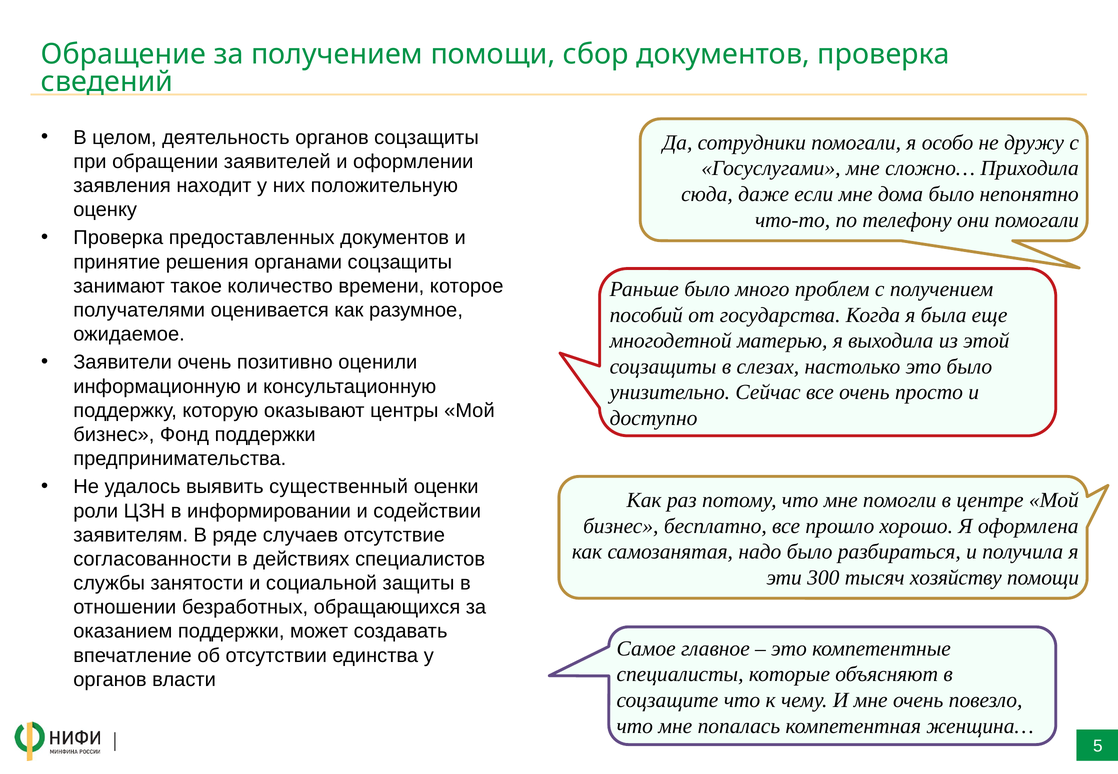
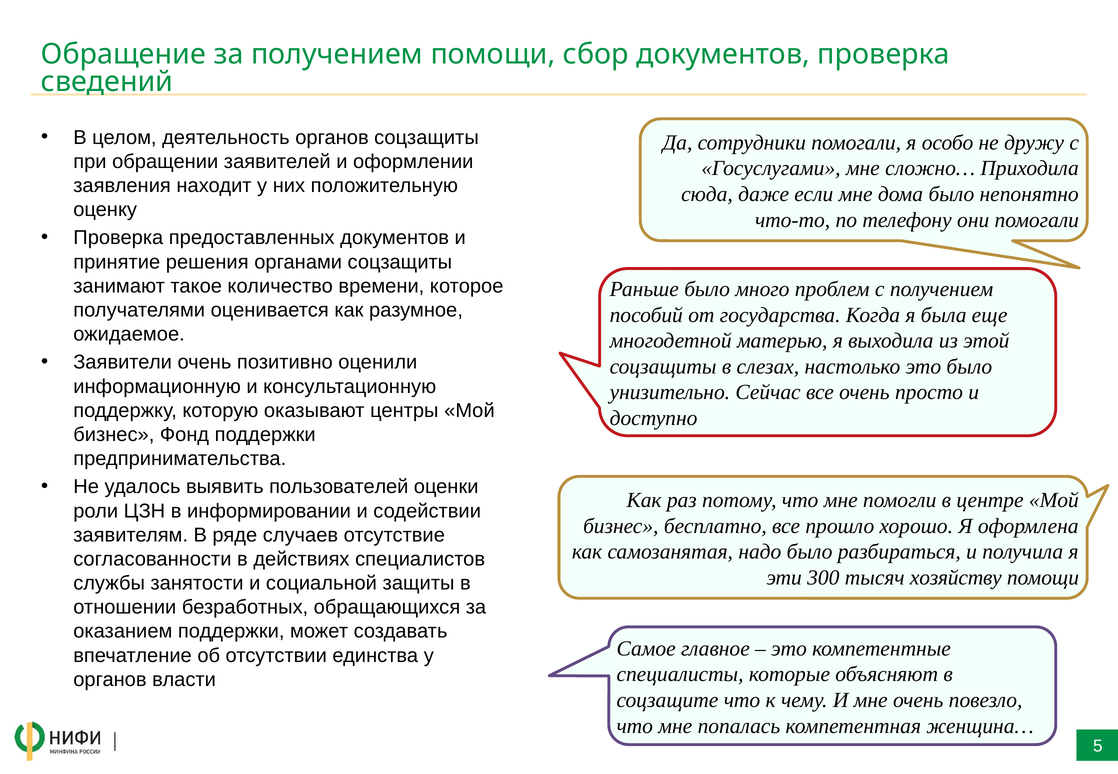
существенный: существенный -> пользователей
